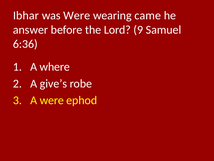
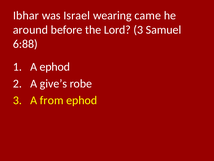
was Were: Were -> Israel
answer: answer -> around
Lord 9: 9 -> 3
6:36: 6:36 -> 6:88
A where: where -> ephod
A were: were -> from
